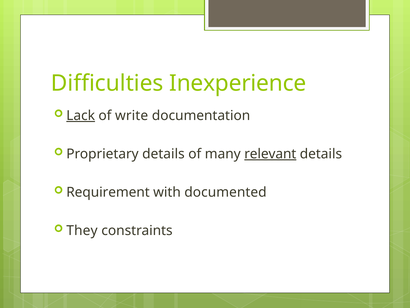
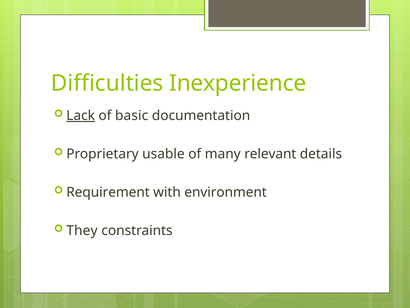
write: write -> basic
Proprietary details: details -> usable
relevant underline: present -> none
documented: documented -> environment
